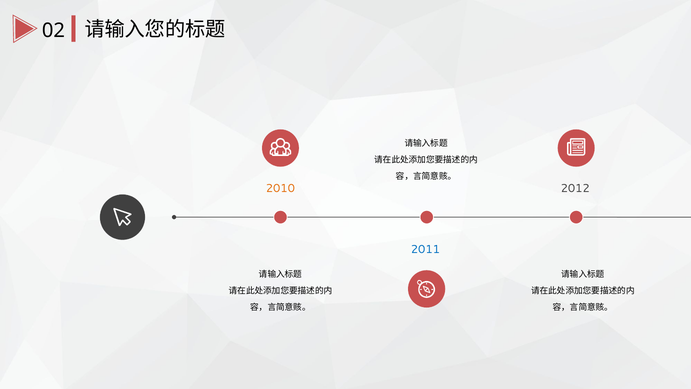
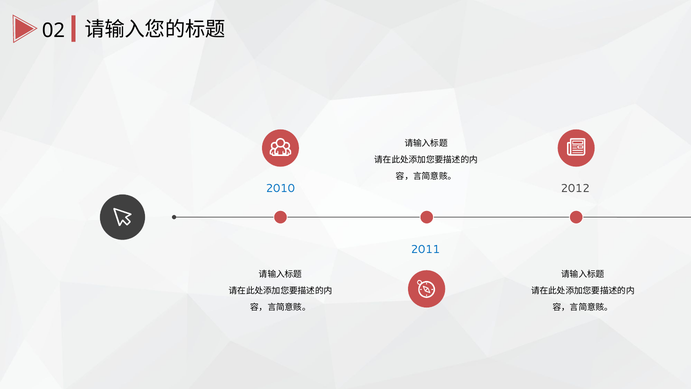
2010 colour: orange -> blue
